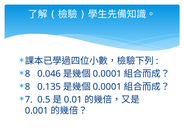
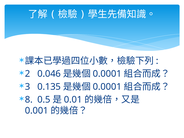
8 at (28, 74): 8 -> 2
8 at (28, 87): 8 -> 3
7: 7 -> 8
